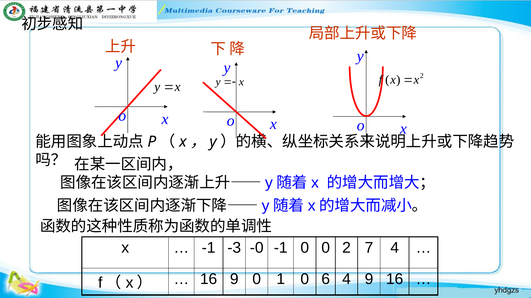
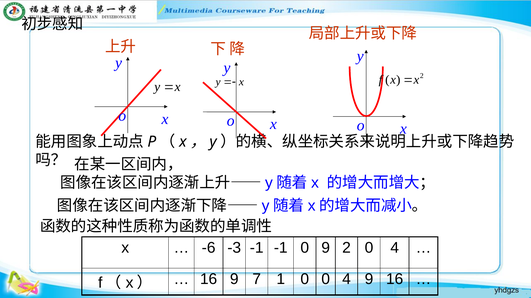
-1 at (209, 248): -1 -> -6
-3 -0: -0 -> -1
0 0: 0 -> 9
2 7: 7 -> 0
9 0: 0 -> 7
0 6: 6 -> 0
